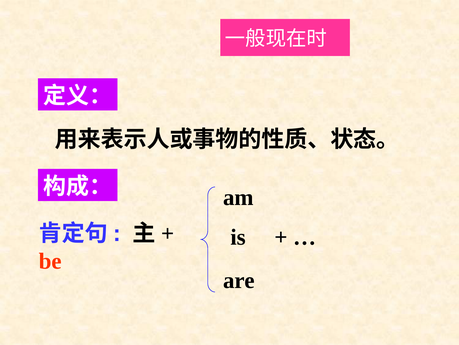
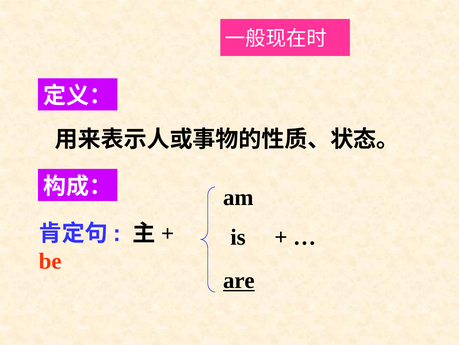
are underline: none -> present
